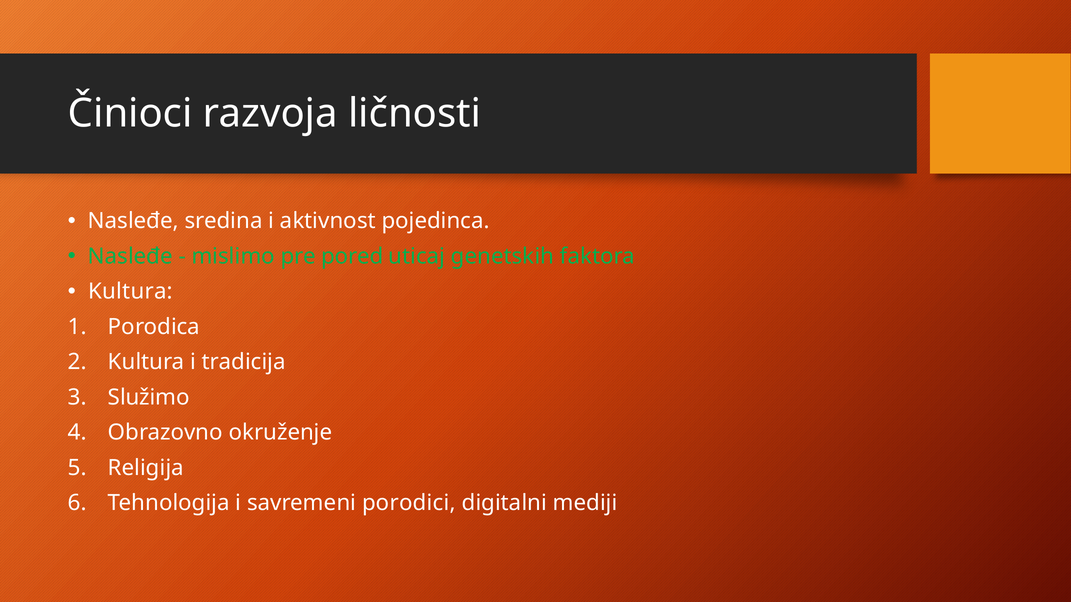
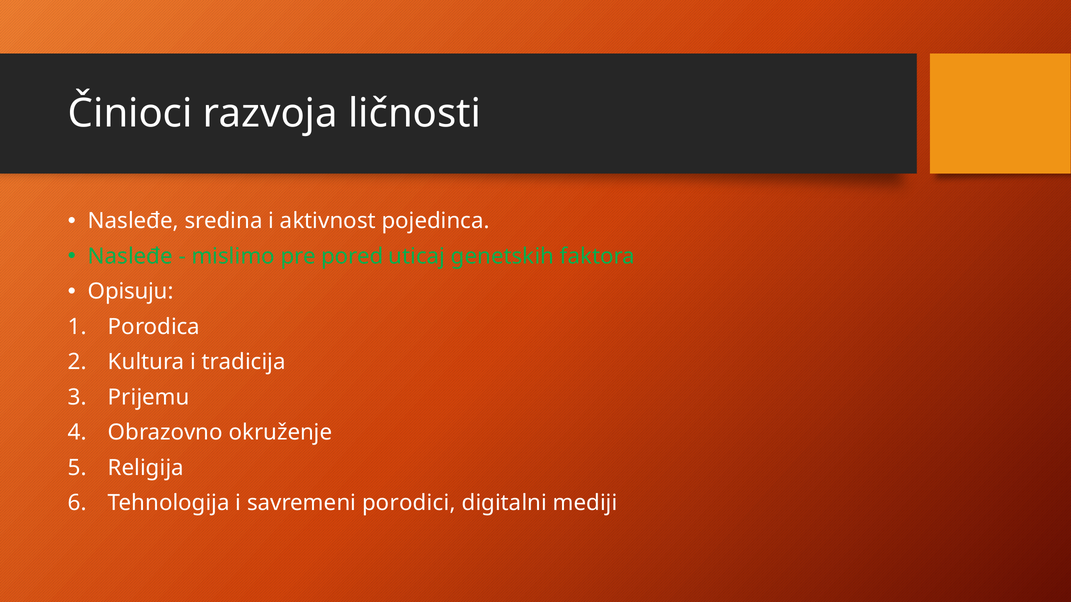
Kultura at (131, 292): Kultura -> Opisuju
Služimo: Služimo -> Prijemu
